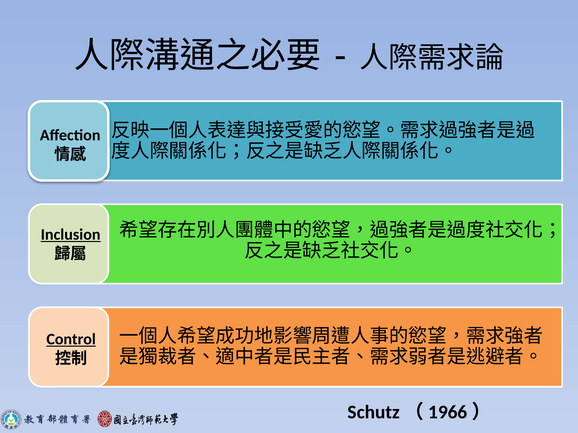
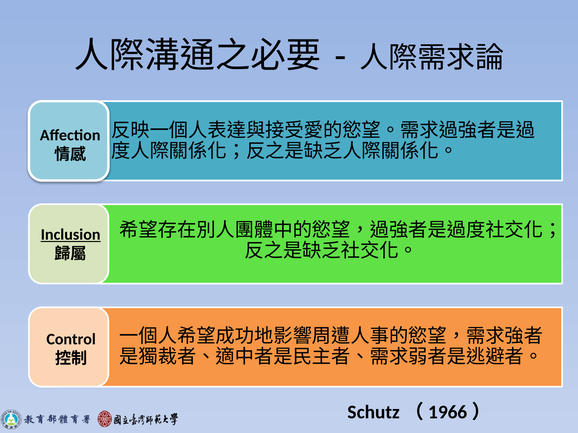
Control underline: present -> none
